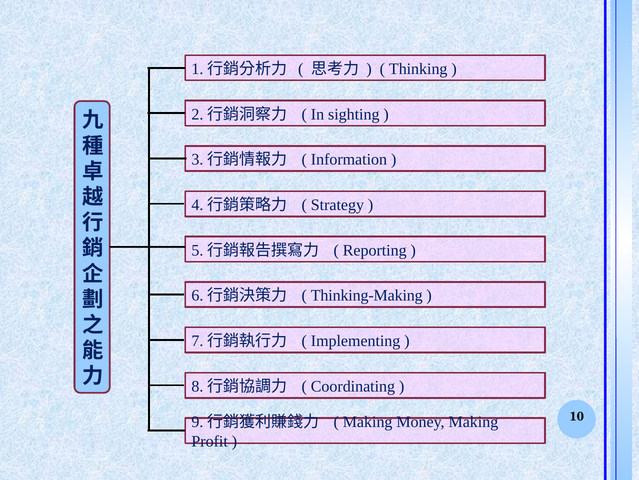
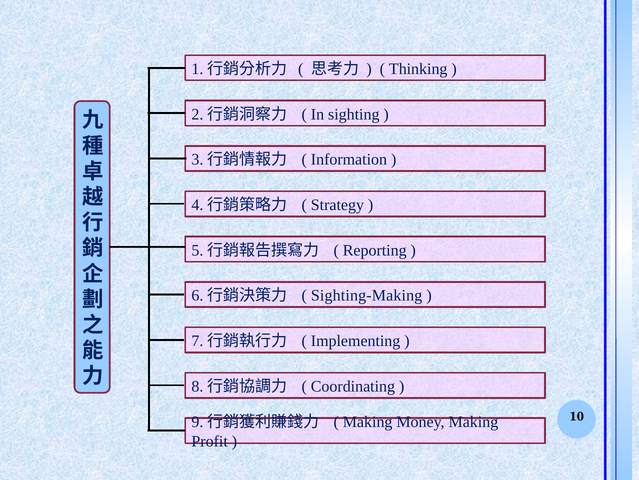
Thinking-Making: Thinking-Making -> Sighting-Making
